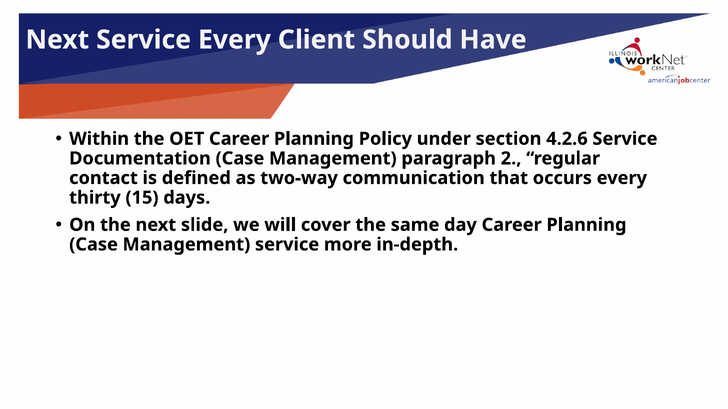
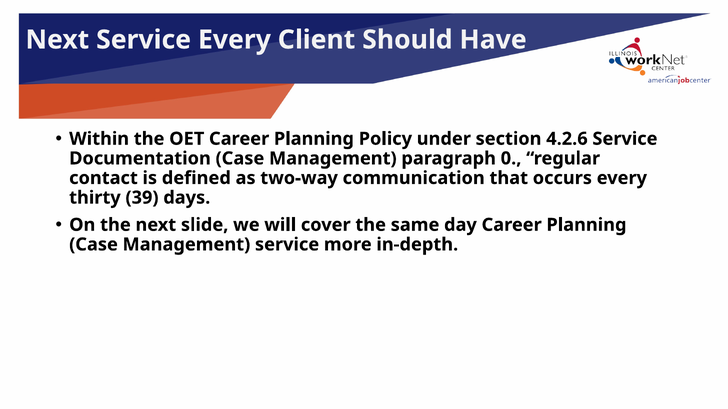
2: 2 -> 0
15: 15 -> 39
